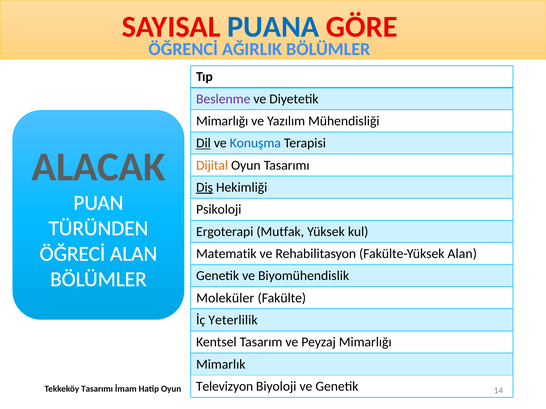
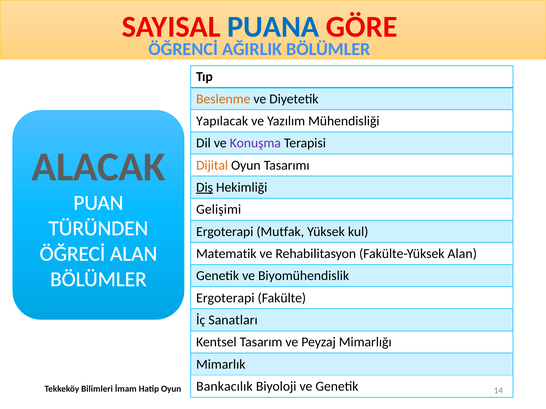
Beslenme colour: purple -> orange
Mimarlığı at (222, 121): Mimarlığı -> Yapılacak
Dil underline: present -> none
Konuşma colour: blue -> purple
Psikoloji: Psikoloji -> Gelişimi
Moleküler at (225, 298): Moleküler -> Ergoterapi
Yeterlilik: Yeterlilik -> Sanatları
Televizyon: Televizyon -> Bankacılık
Tekkeköy Tasarımı: Tasarımı -> Bilimleri
